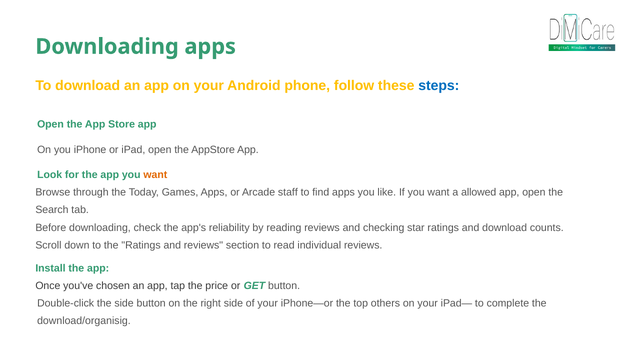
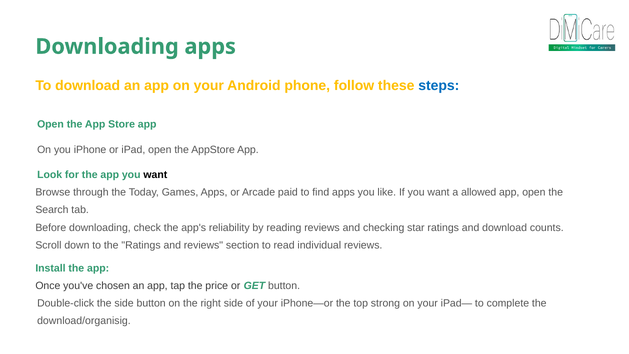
want at (155, 175) colour: orange -> black
staff: staff -> paid
others: others -> strong
